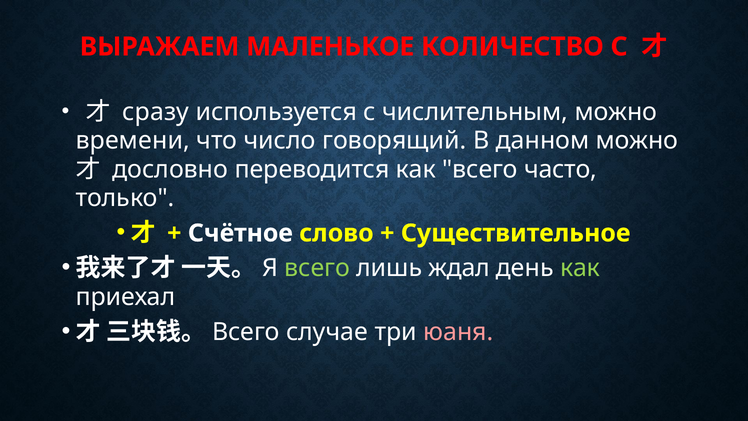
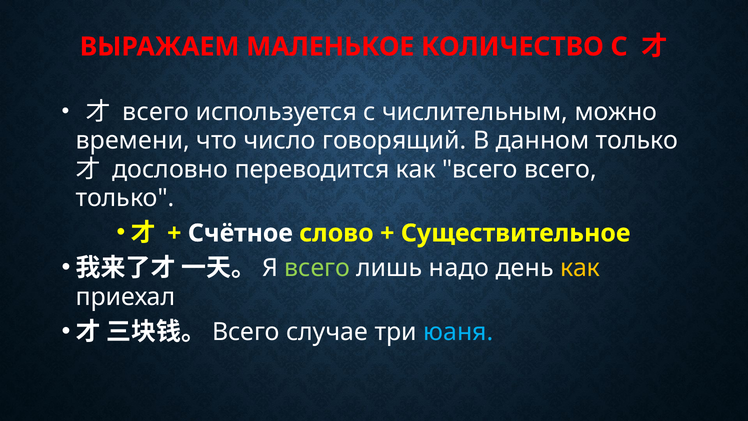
сразу at (156, 112): сразу -> всего
данном можно: можно -> только
всего часто: часто -> всего
ждал: ждал -> надо
как at (580, 268) colour: light green -> yellow
юаня colour: pink -> light blue
